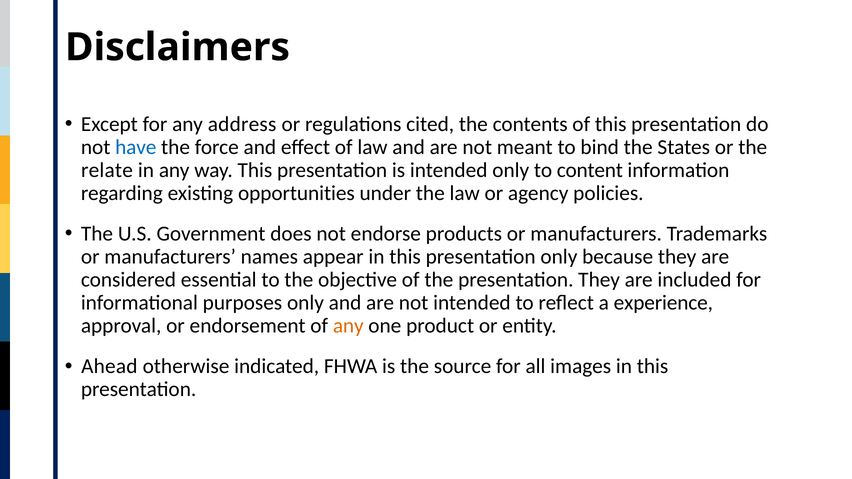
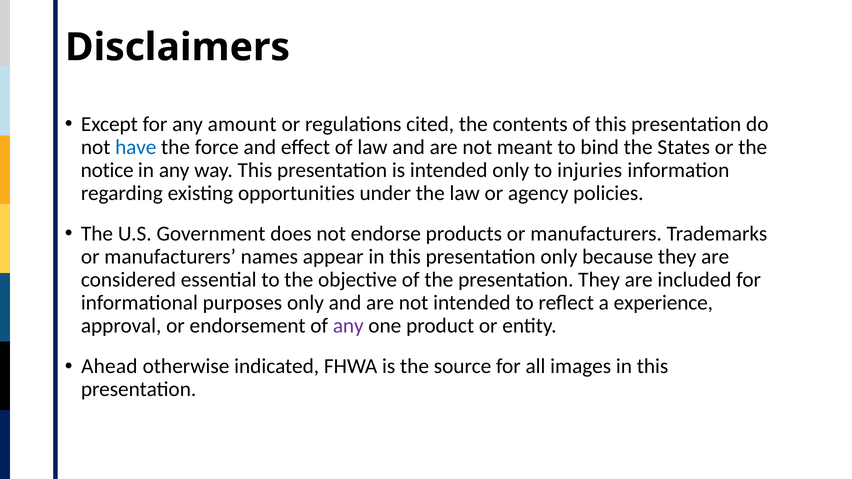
address: address -> amount
relate: relate -> notice
content: content -> injuries
any at (348, 326) colour: orange -> purple
